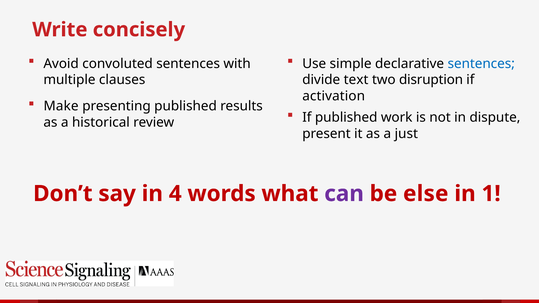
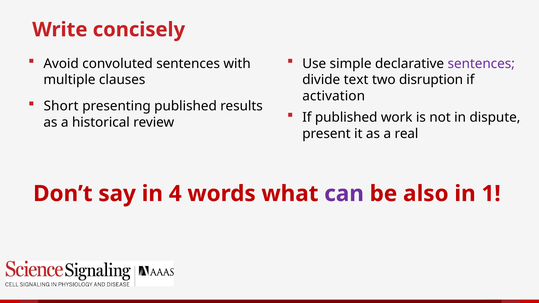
sentences at (481, 64) colour: blue -> purple
Make: Make -> Short
just: just -> real
else: else -> also
